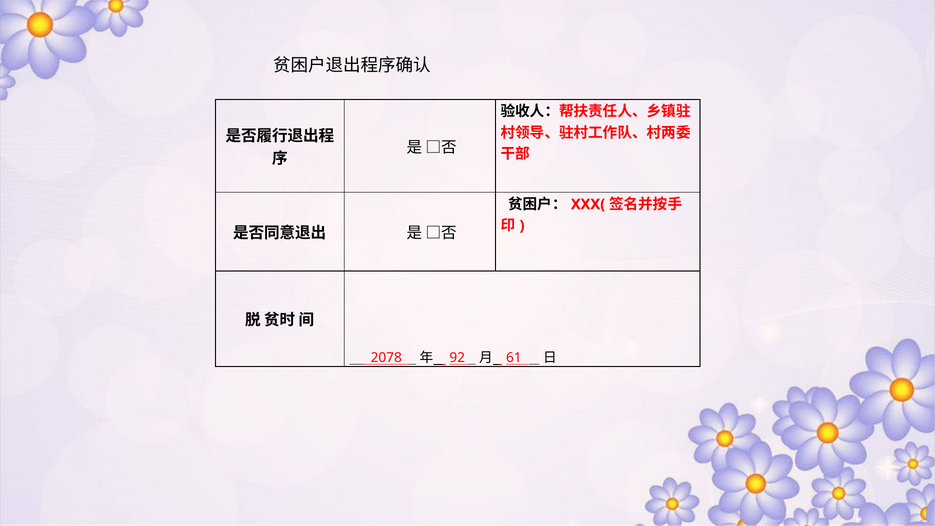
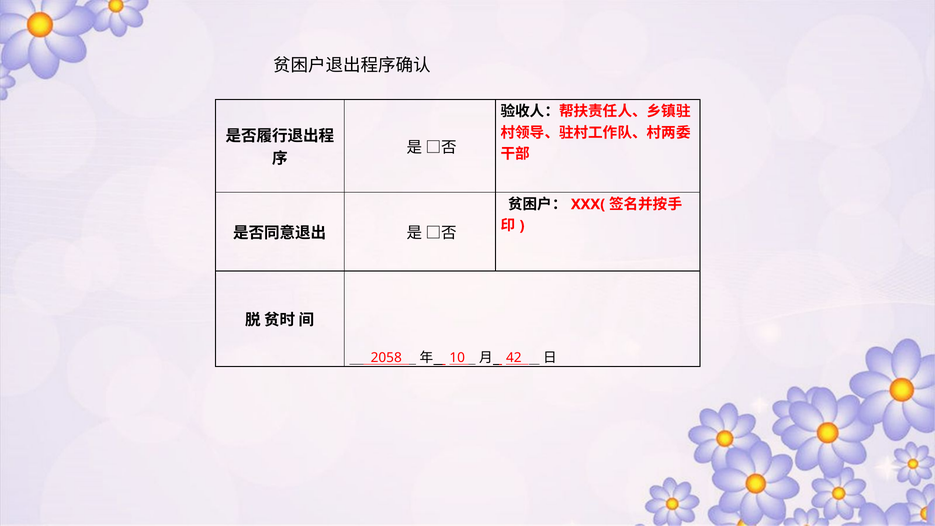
2078: 2078 -> 2058
92: 92 -> 10
61: 61 -> 42
